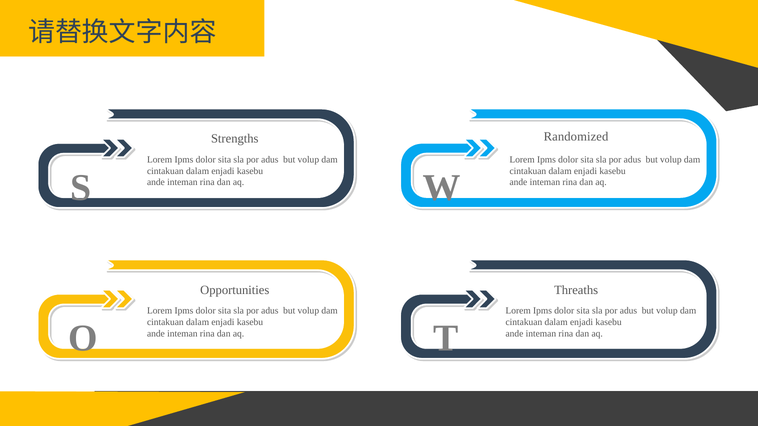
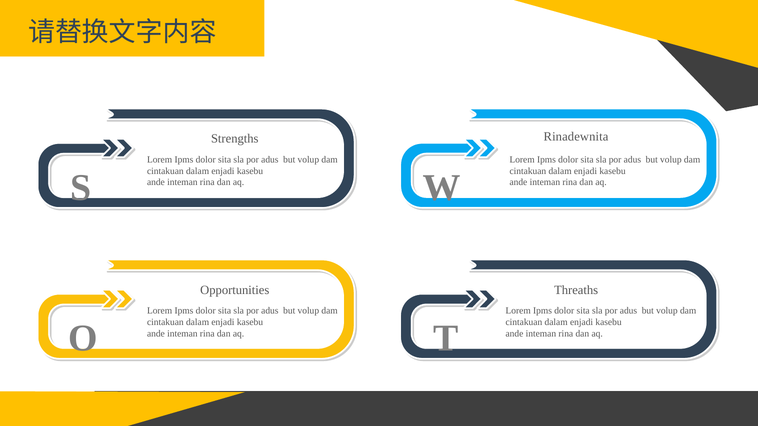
Randomized: Randomized -> Rinadewnita
